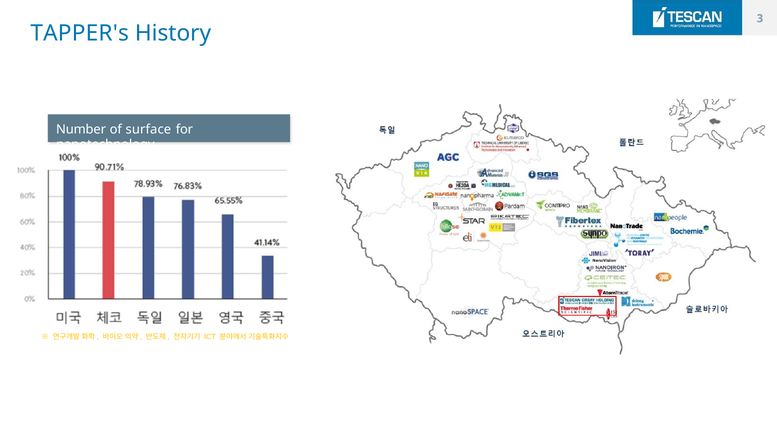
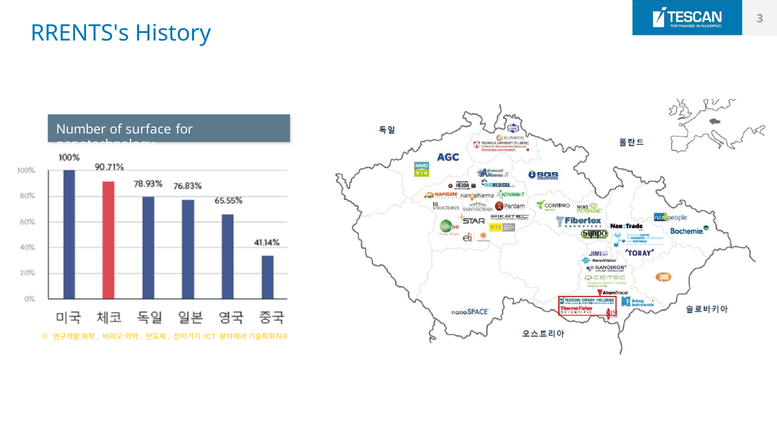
TAPPER's: TAPPER's -> RRENTS's
